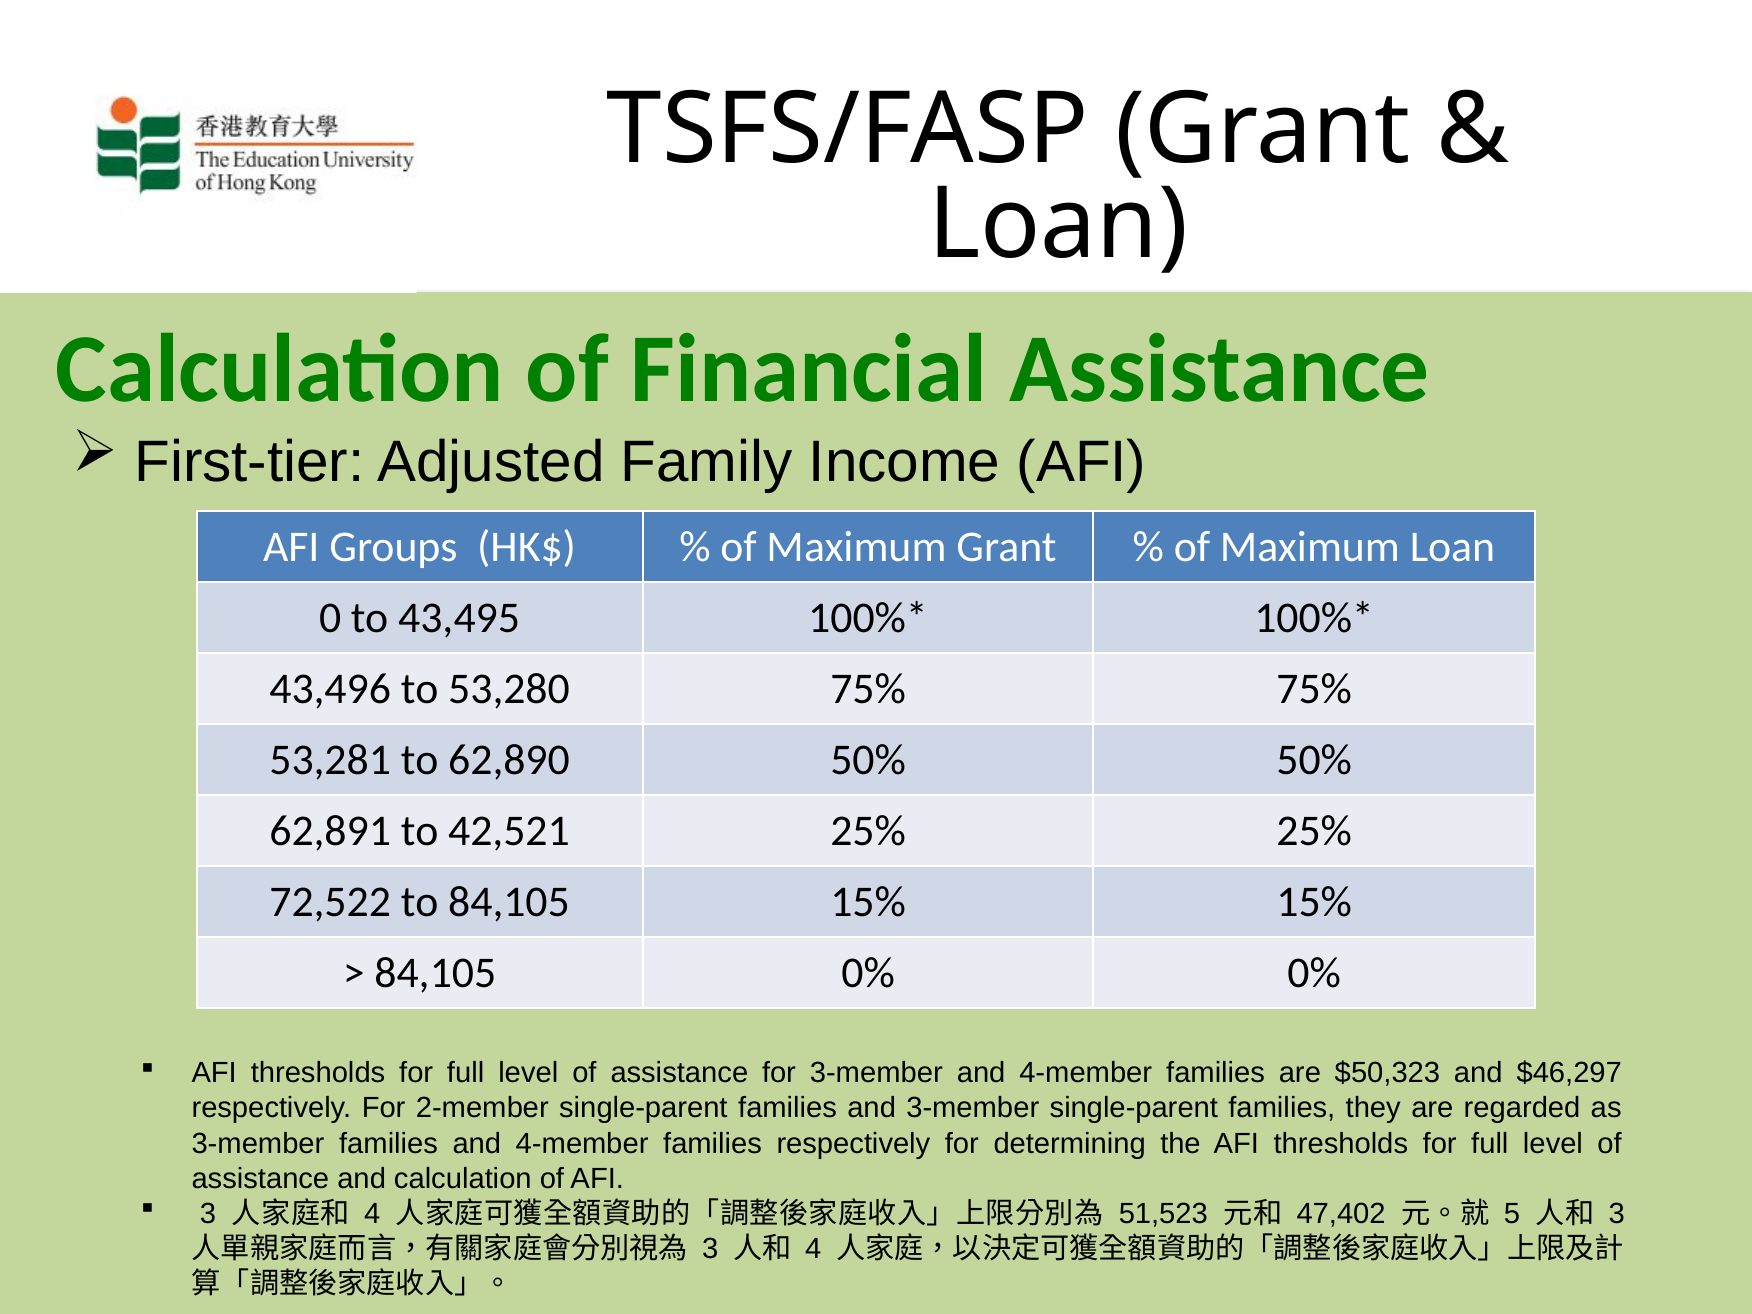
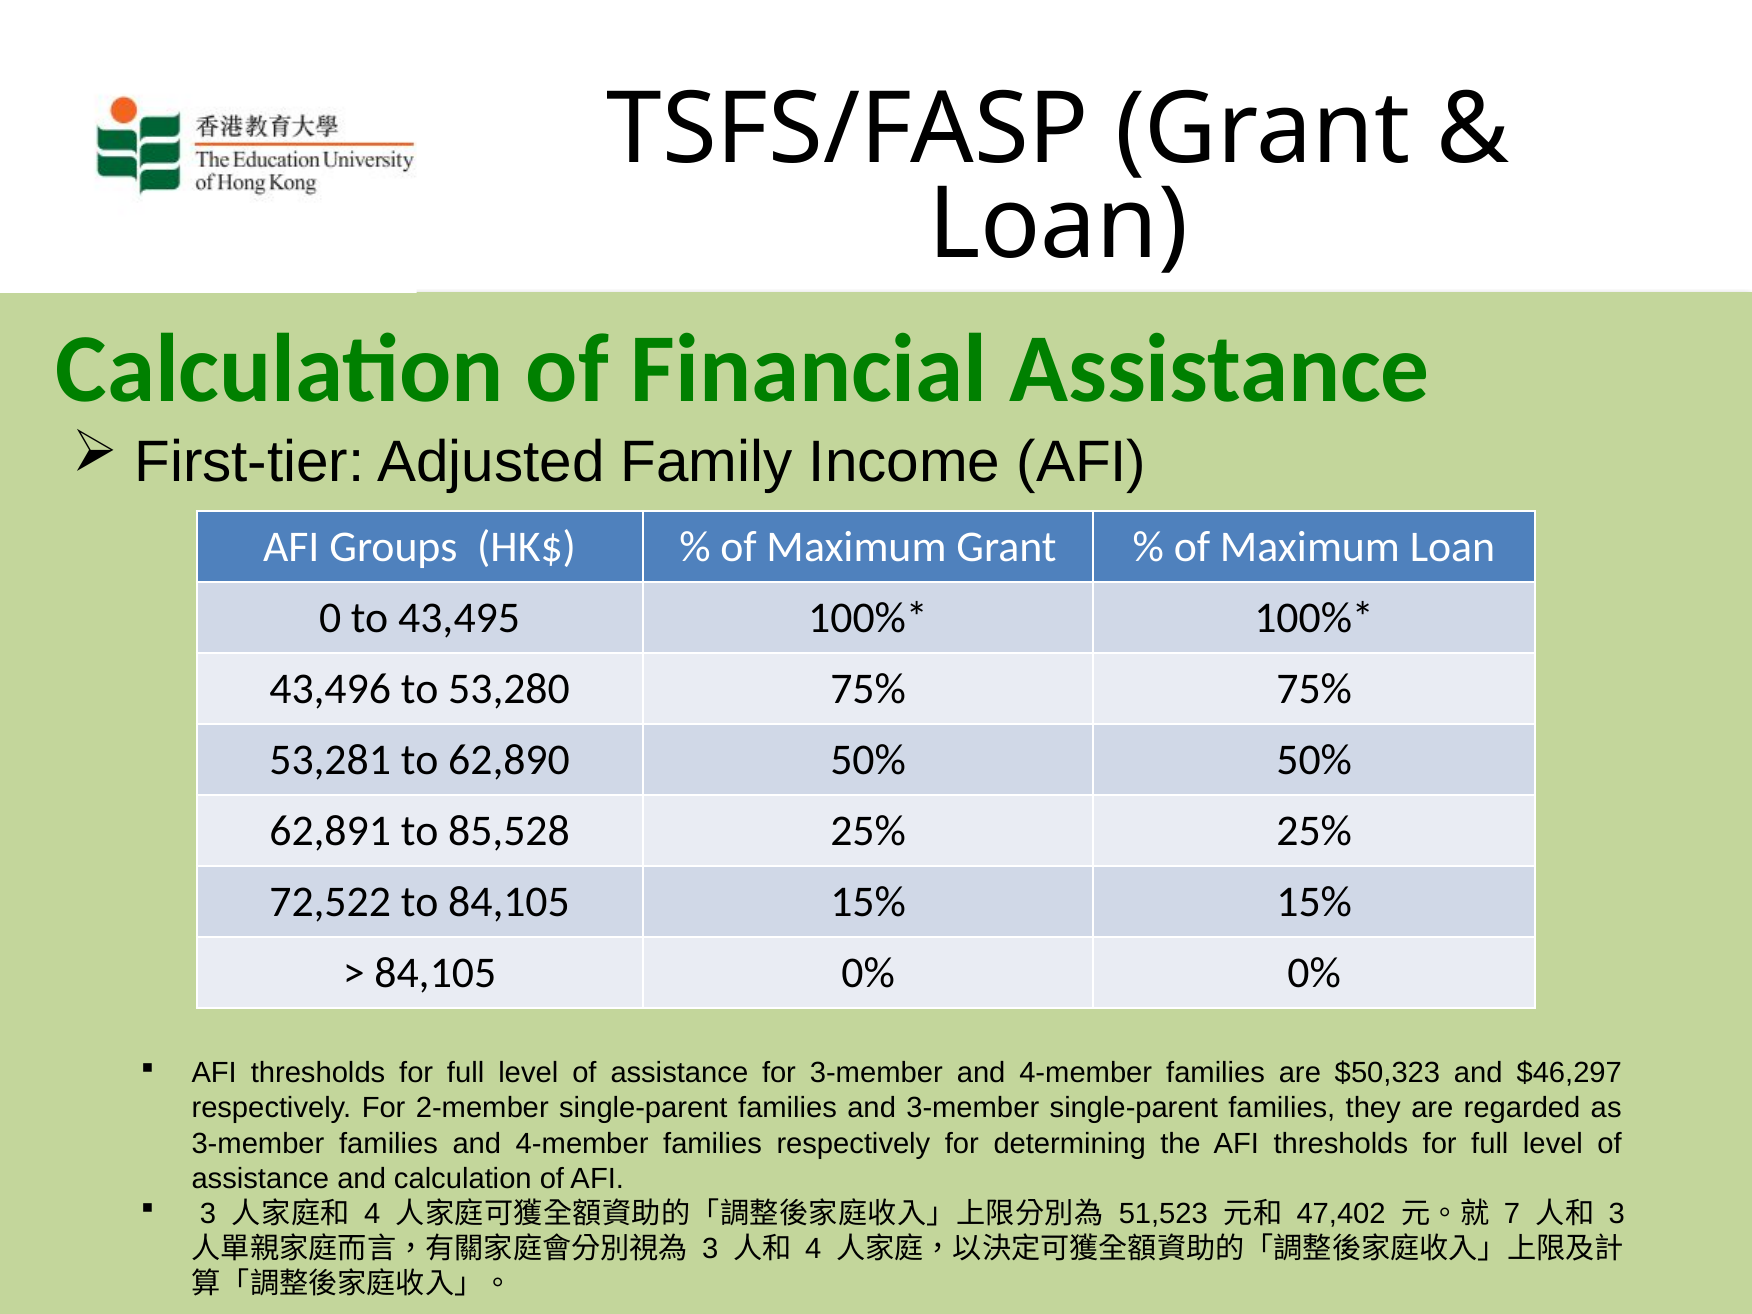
42,521: 42,521 -> 85,528
5: 5 -> 7
